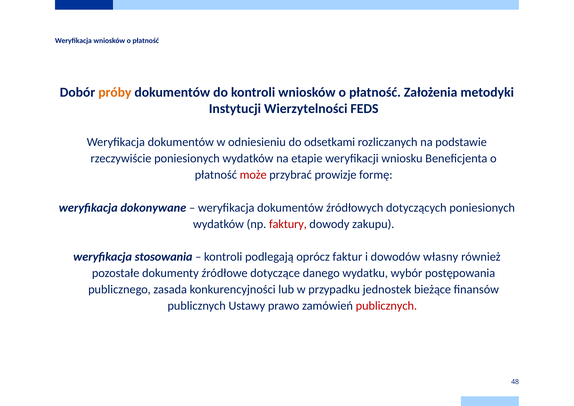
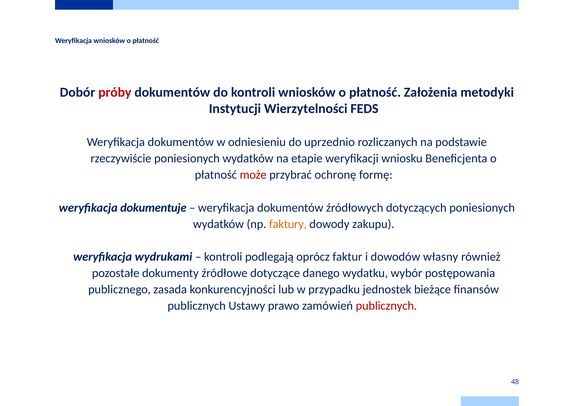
próby colour: orange -> red
odsetkami: odsetkami -> uprzednio
prowizje: prowizje -> ochronę
dokonywane: dokonywane -> dokumentuje
faktury colour: red -> orange
stosowania: stosowania -> wydrukami
